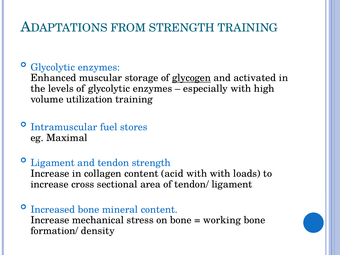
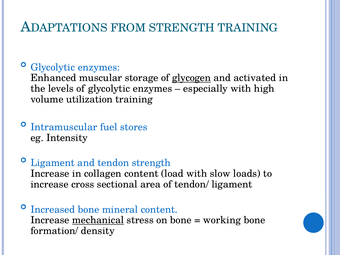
Maximal: Maximal -> Intensity
acid: acid -> load
with with: with -> slow
mechanical underline: none -> present
